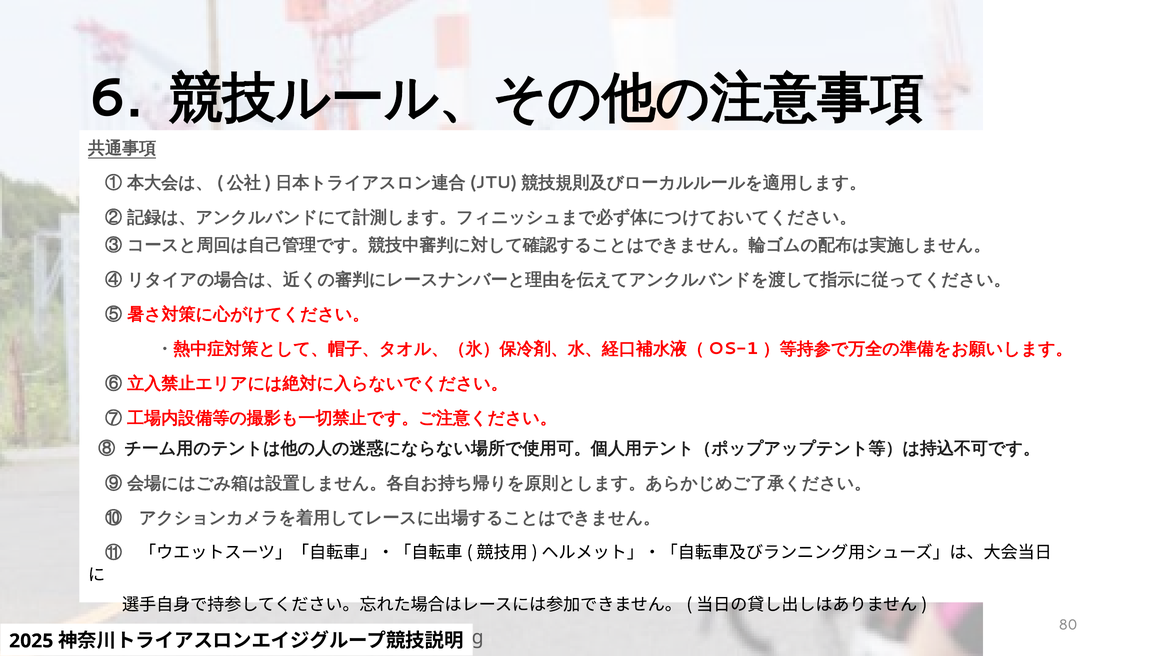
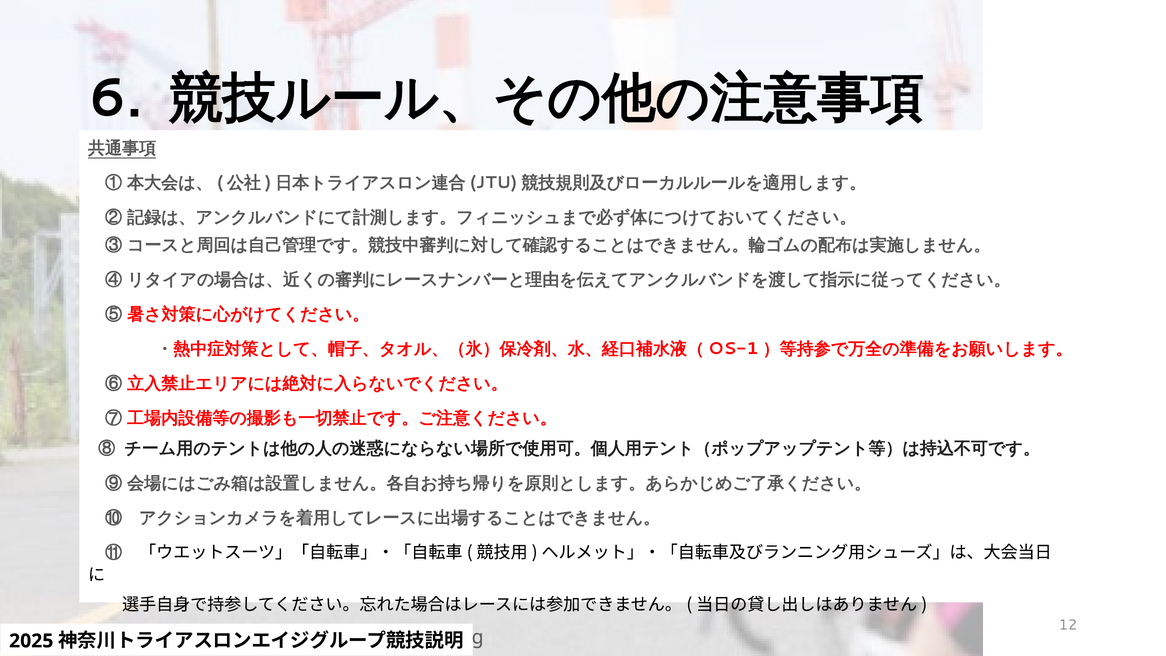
80: 80 -> 12
